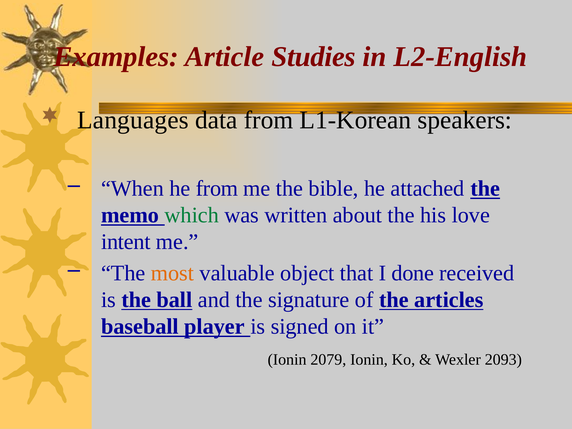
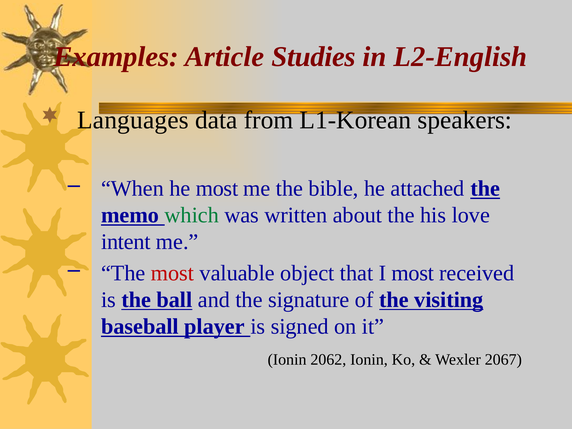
he from: from -> most
most at (173, 273) colour: orange -> red
I done: done -> most
articles: articles -> visiting
2079: 2079 -> 2062
2093: 2093 -> 2067
